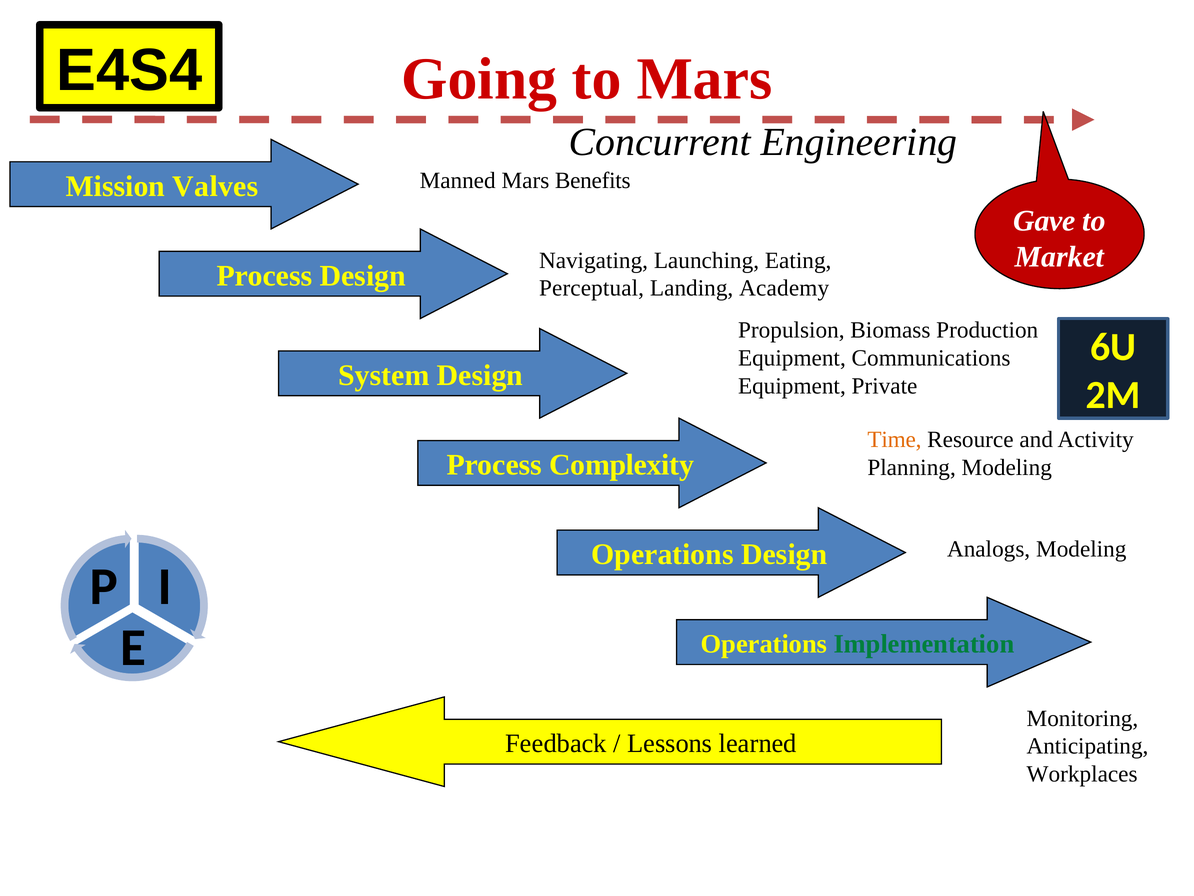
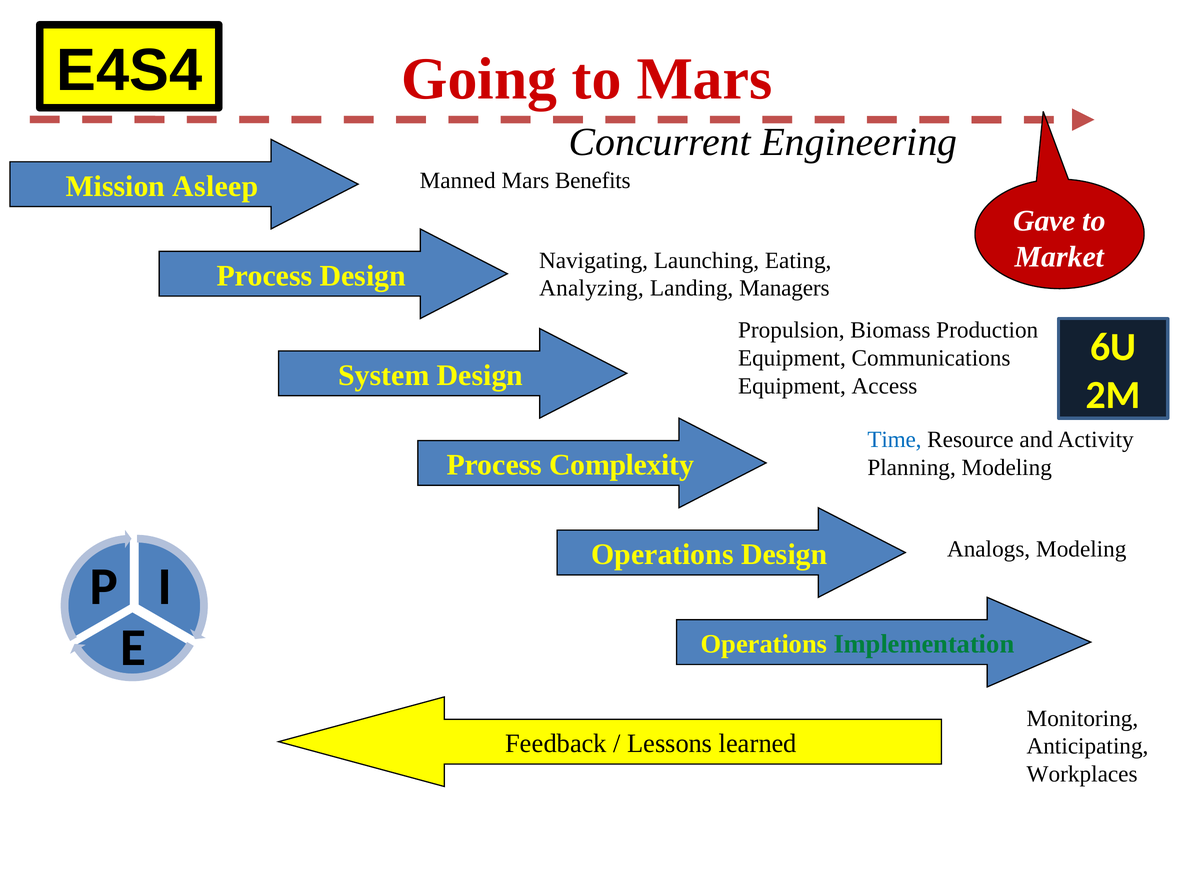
Valves: Valves -> Asleep
Perceptual: Perceptual -> Analyzing
Academy: Academy -> Managers
Private: Private -> Access
Time colour: orange -> blue
